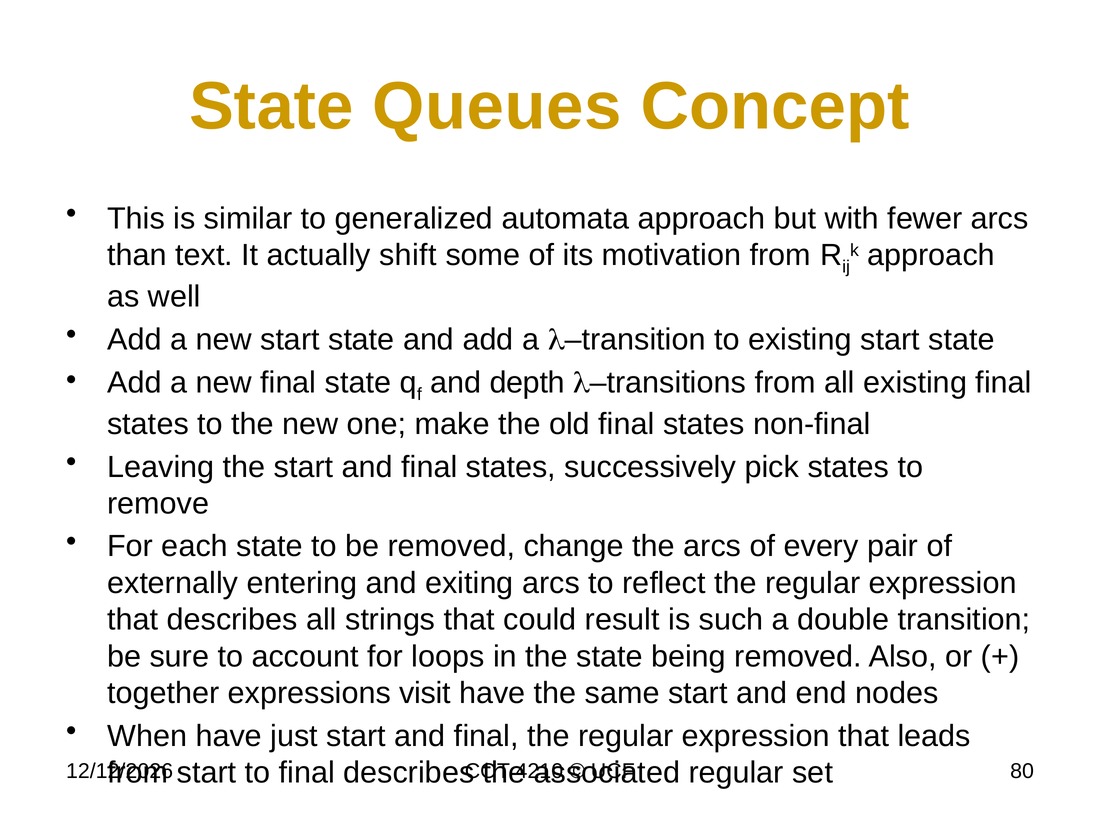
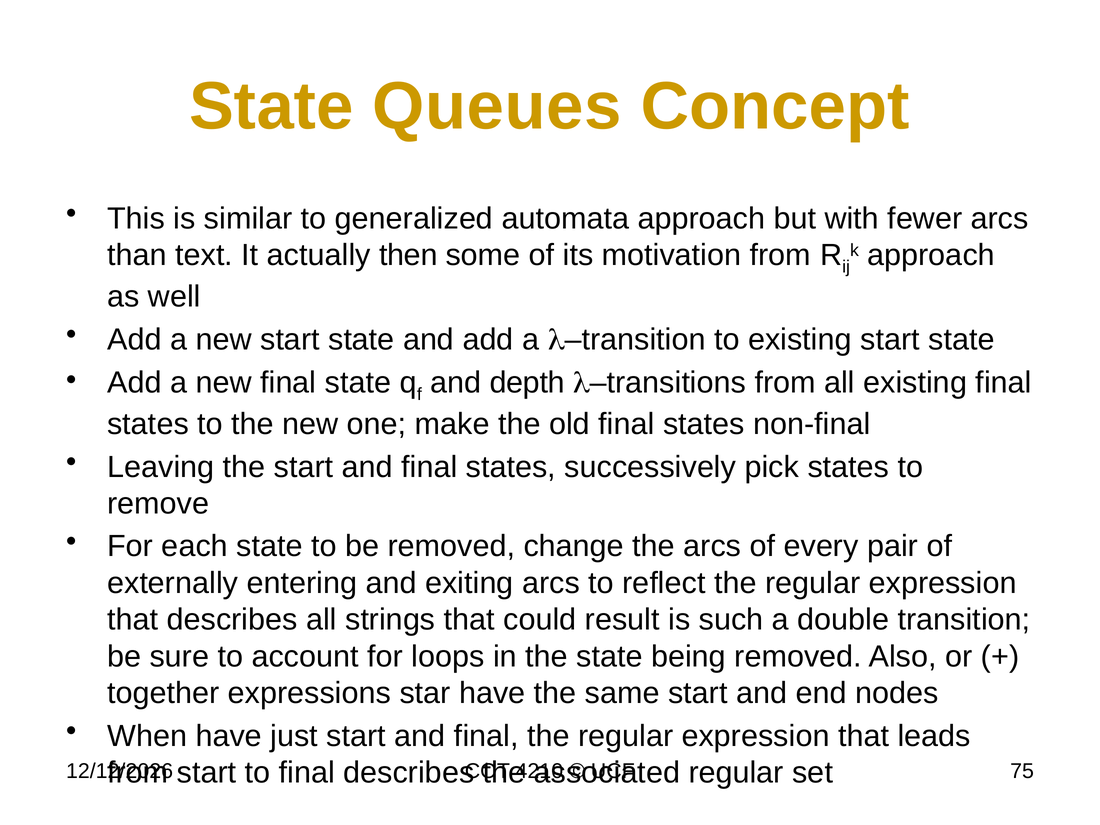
shift: shift -> then
visit: visit -> star
80: 80 -> 75
